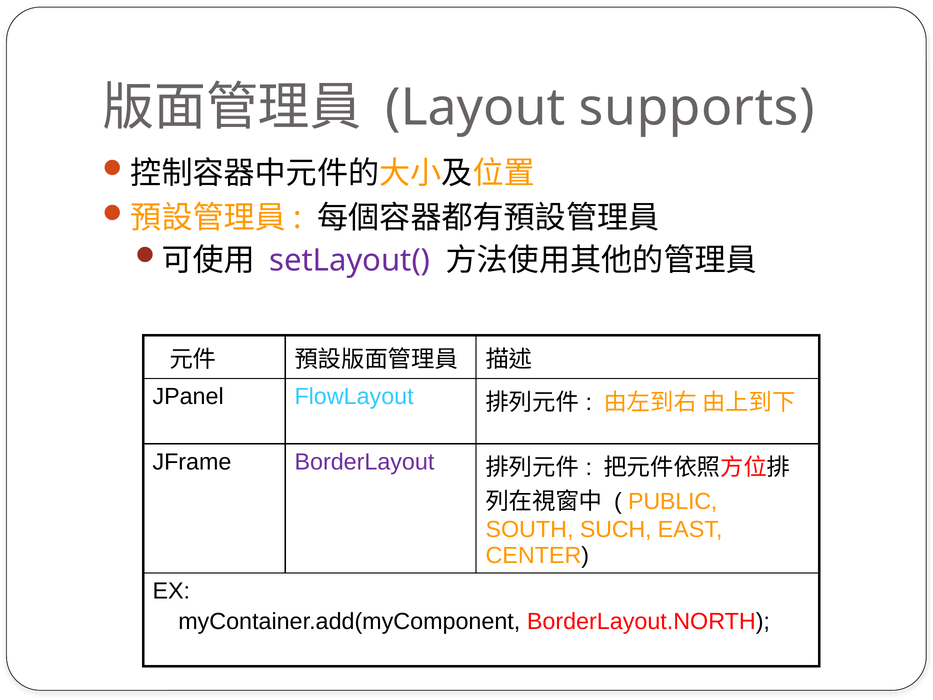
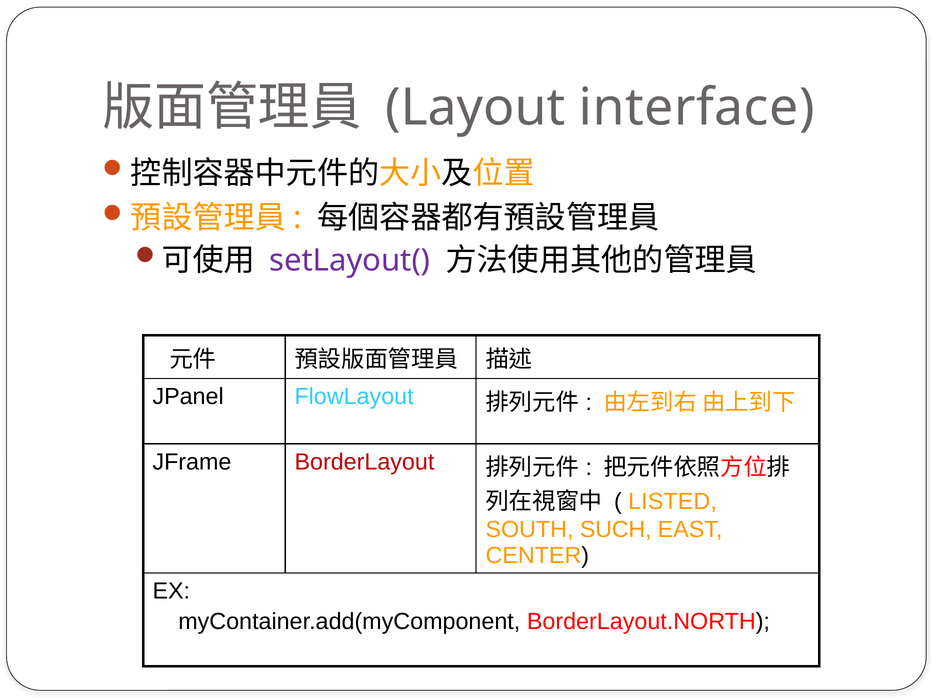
supports: supports -> interface
BorderLayout colour: purple -> red
PUBLIC: PUBLIC -> LISTED
